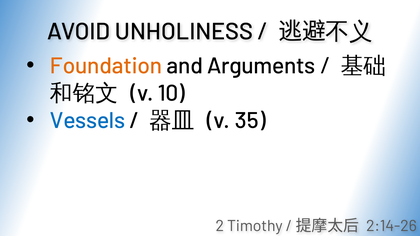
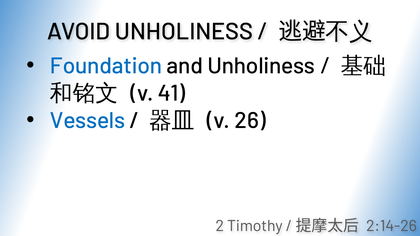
Foundation colour: orange -> blue
and Arguments: Arguments -> Unholiness
10: 10 -> 41
35: 35 -> 26
